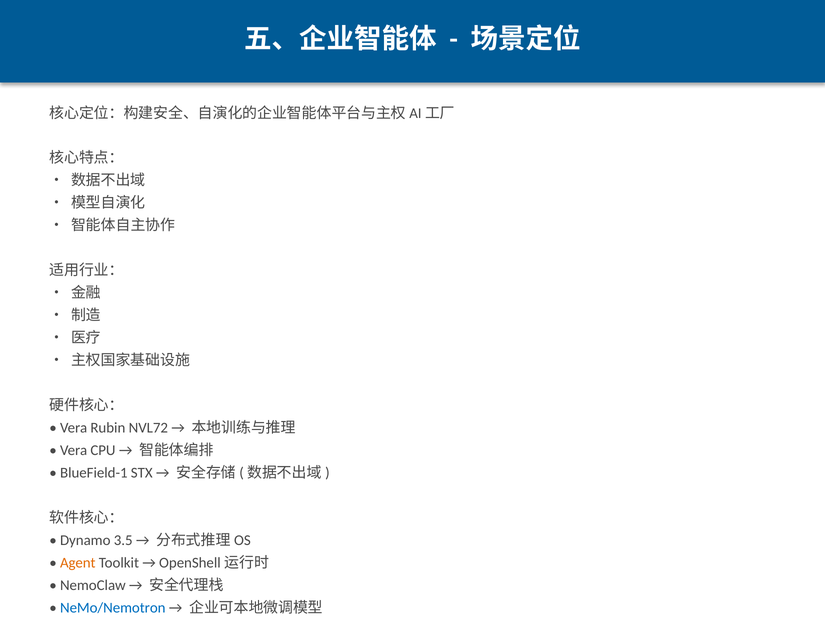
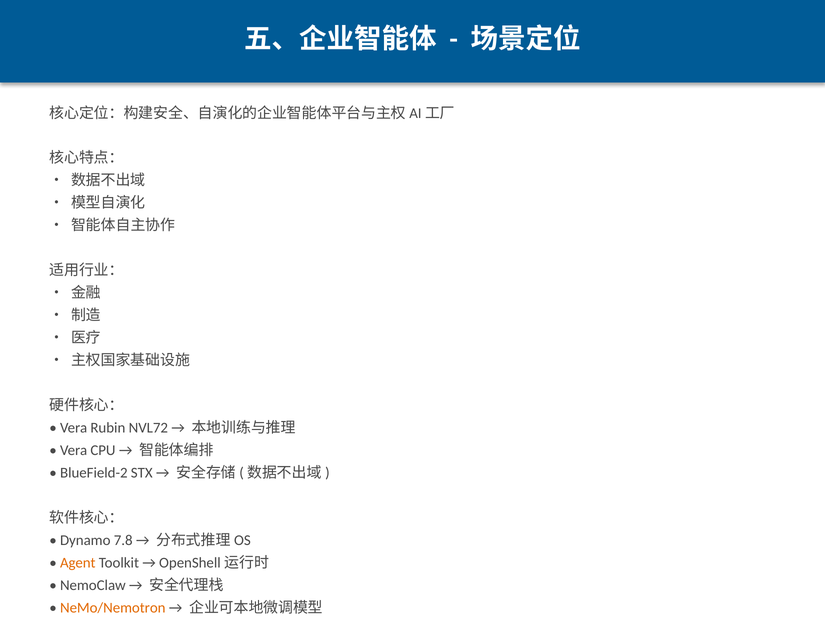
BlueField-1: BlueField-1 -> BlueField-2
3.5: 3.5 -> 7.8
NeMo/Nemotron colour: blue -> orange
